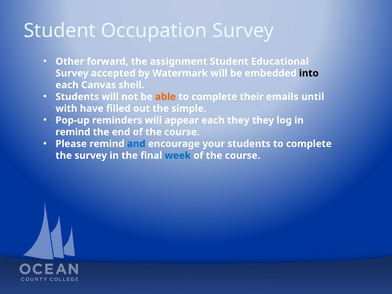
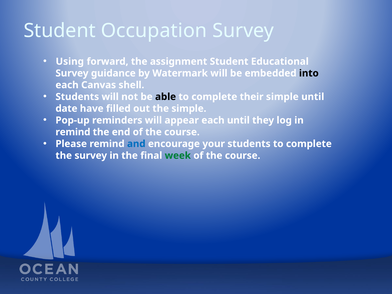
Other: Other -> Using
accepted: accepted -> guidance
able colour: orange -> black
their emails: emails -> simple
with: with -> date
each they: they -> until
week colour: blue -> green
